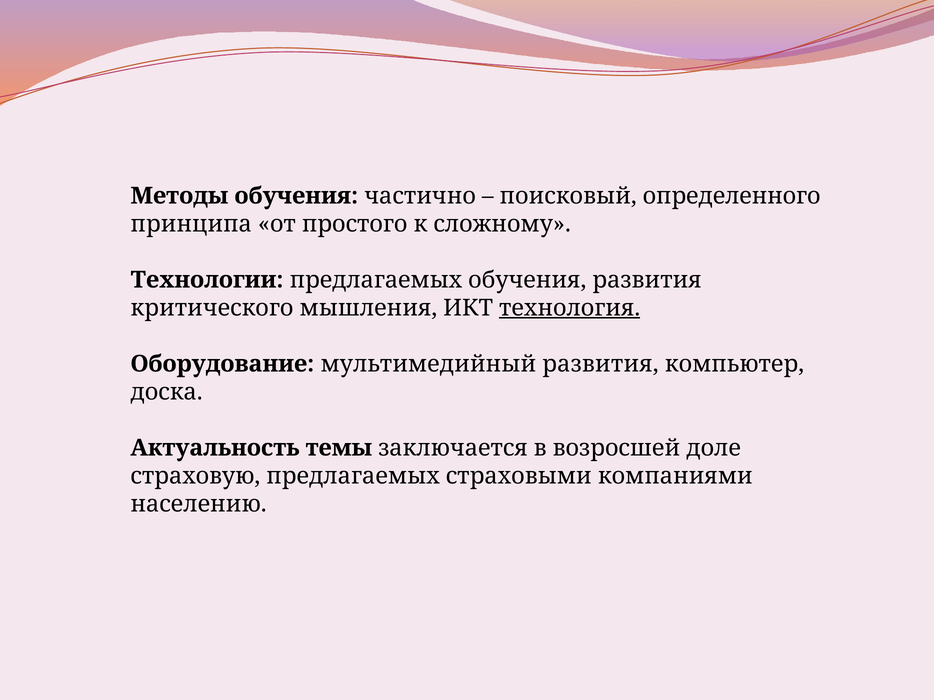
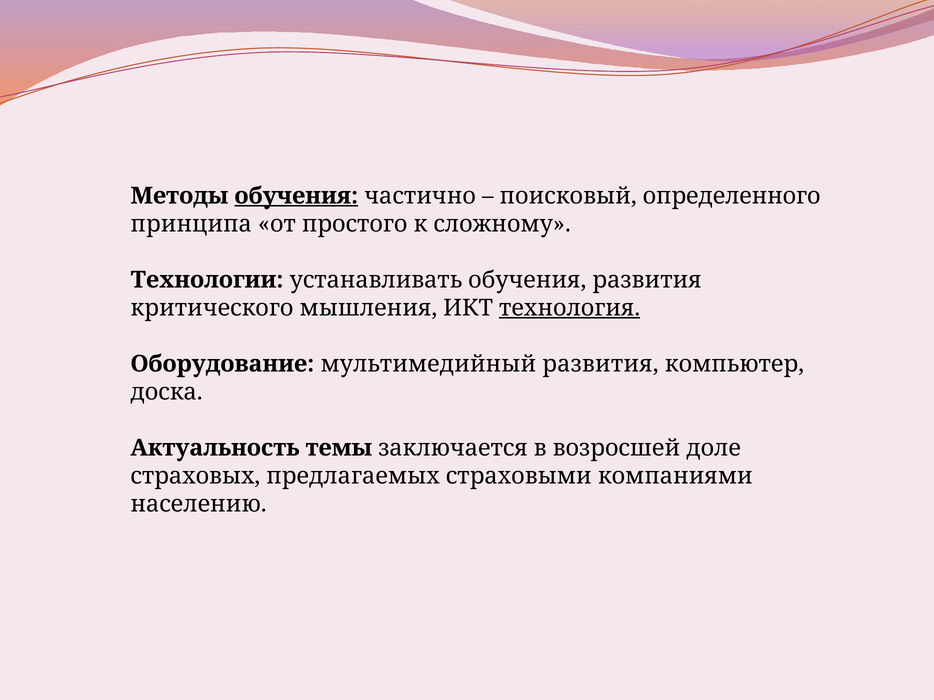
обучения at (296, 196) underline: none -> present
Технологии предлагаемых: предлагаемых -> устанавливать
страховую: страховую -> страховых
